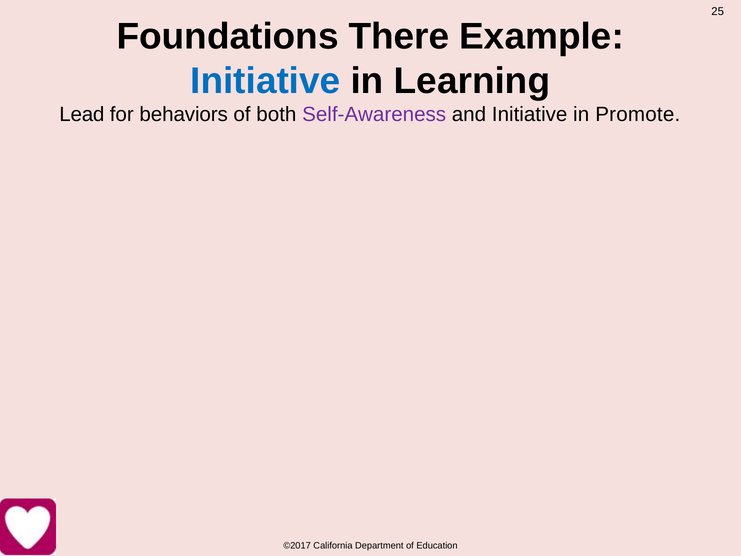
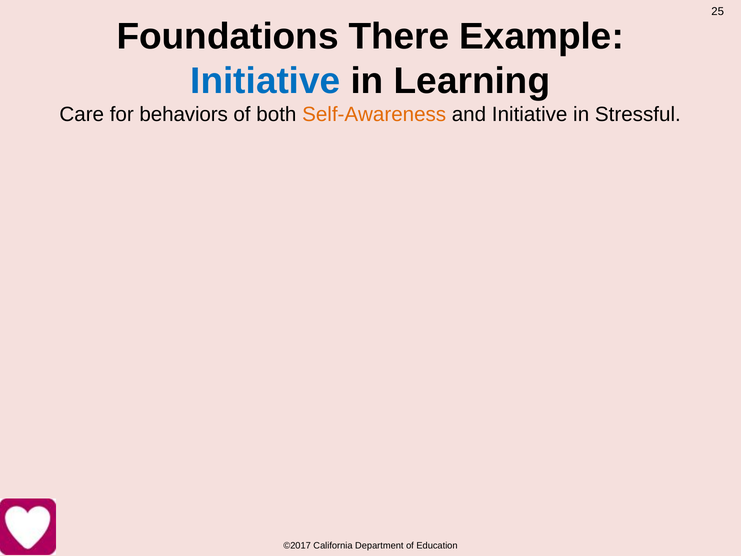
Lead: Lead -> Care
Self-Awareness colour: purple -> orange
Promote: Promote -> Stressful
